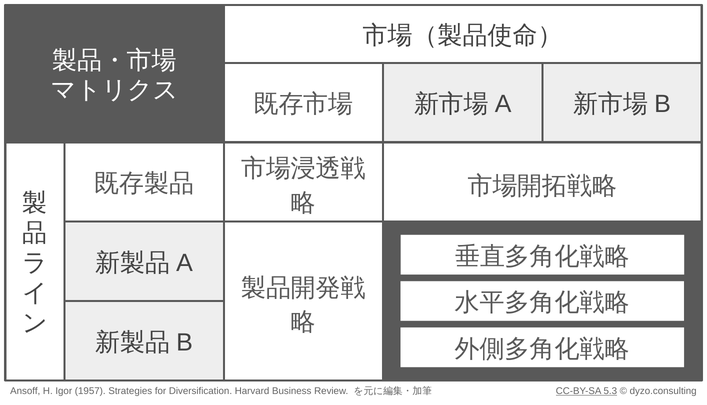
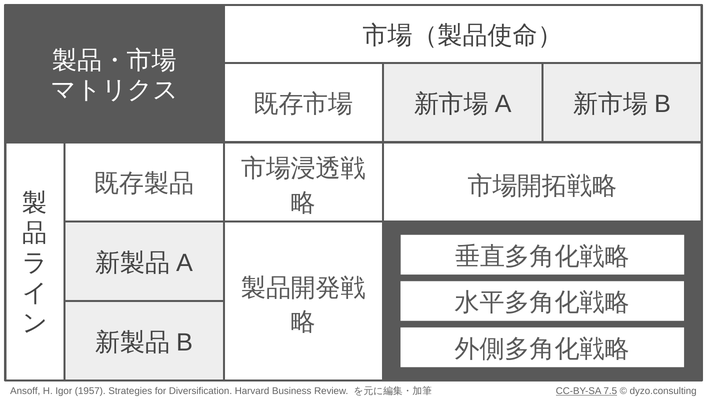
5.3: 5.3 -> 7.5
